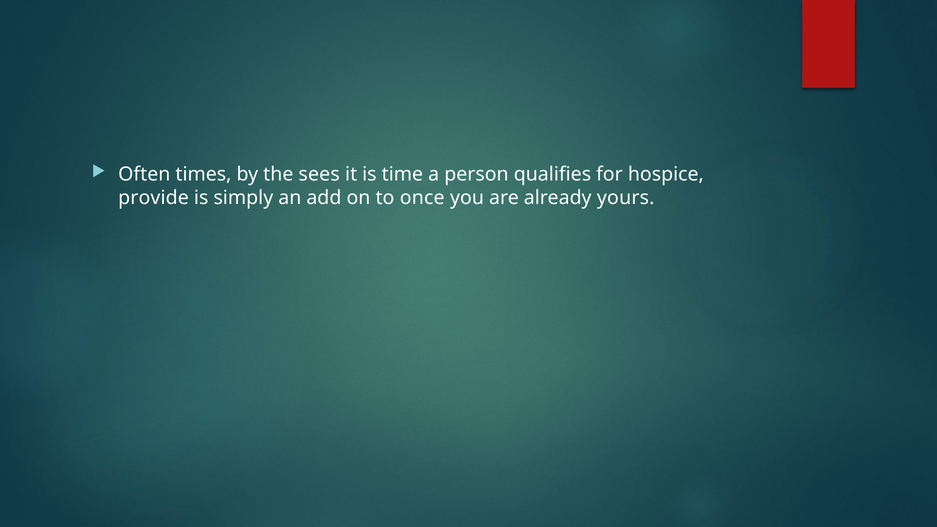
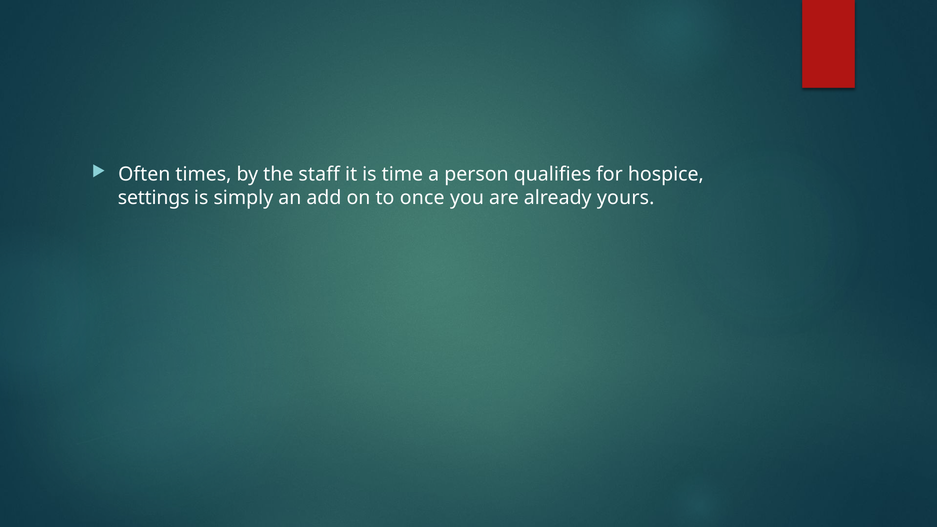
sees: sees -> staff
provide: provide -> settings
